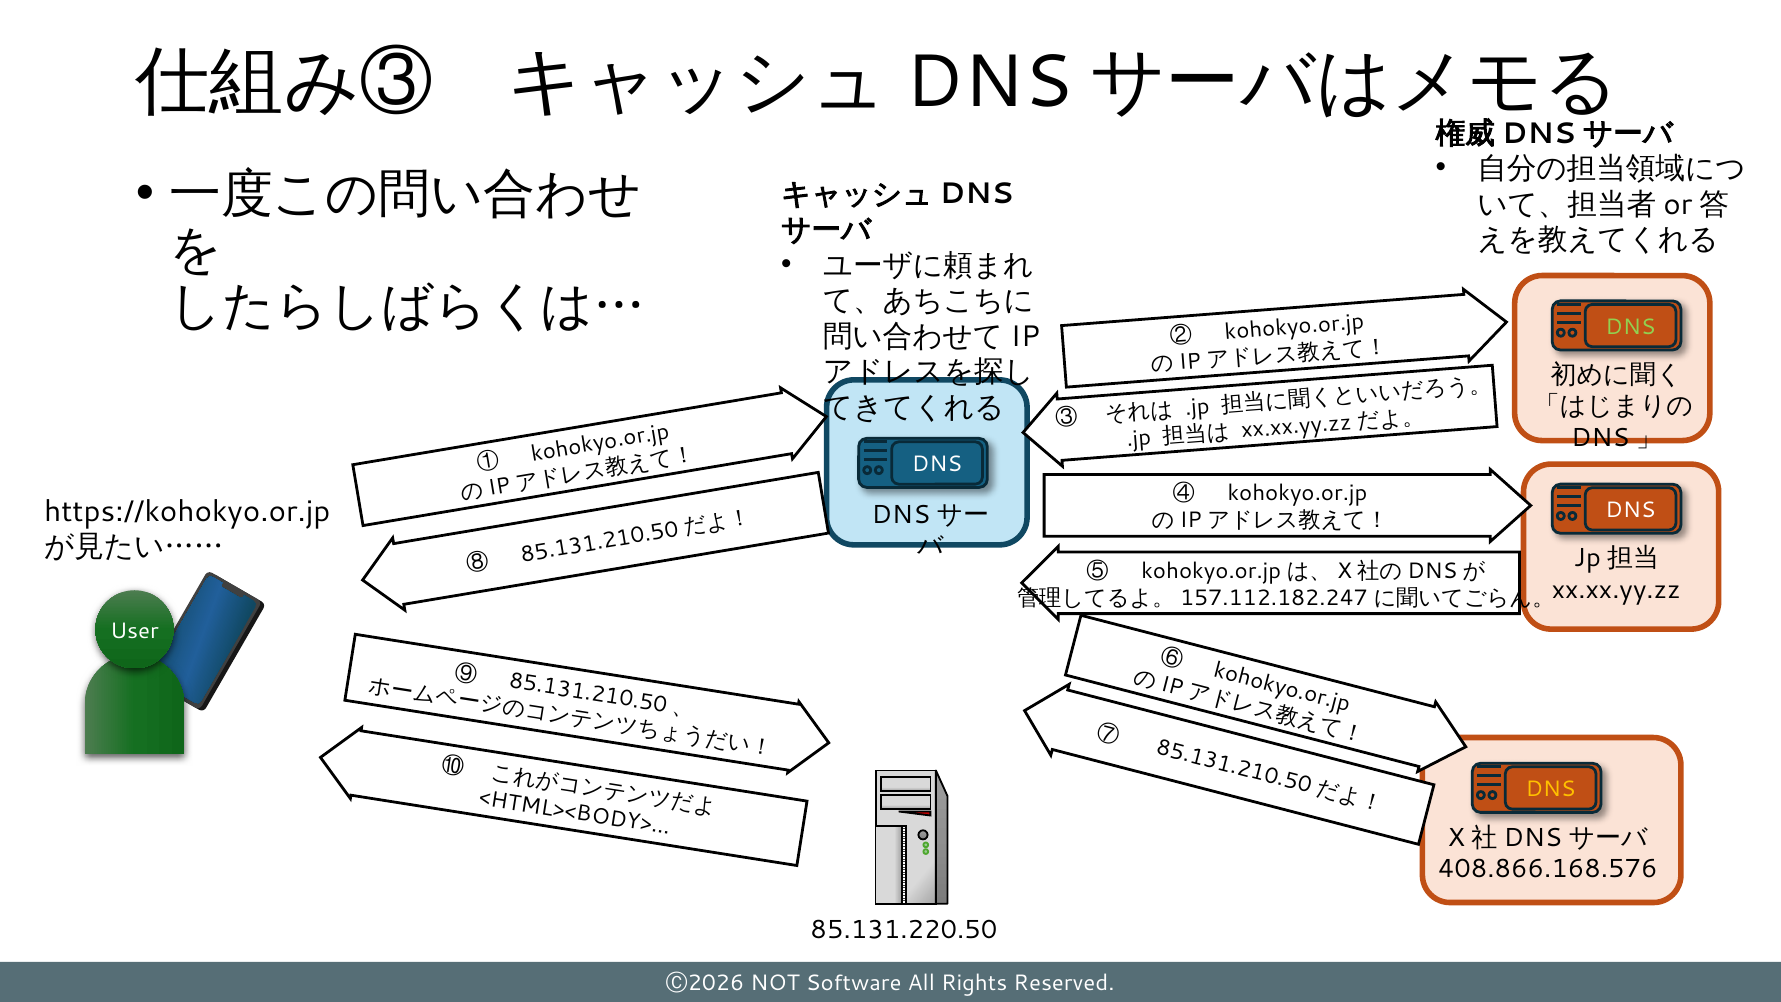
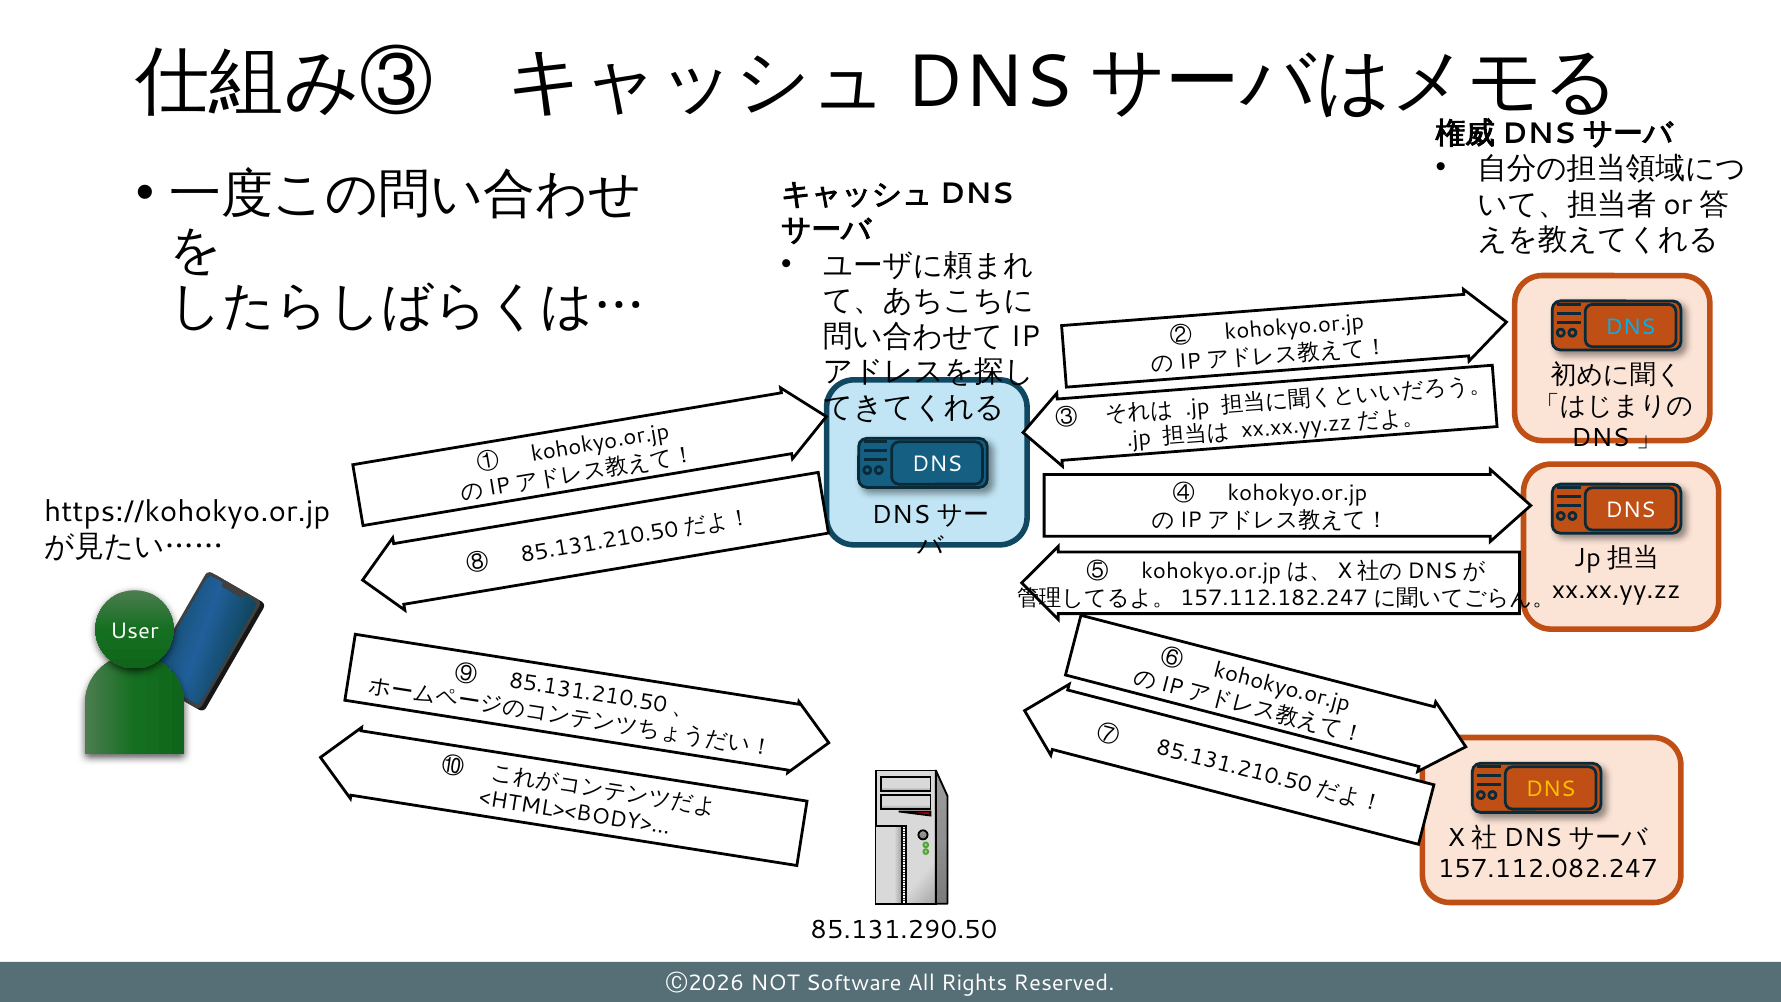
DNS at (1631, 327) colour: light green -> light blue
408.866.168.576: 408.866.168.576 -> 157.112.082.247
85.131.220.50: 85.131.220.50 -> 85.131.290.50
